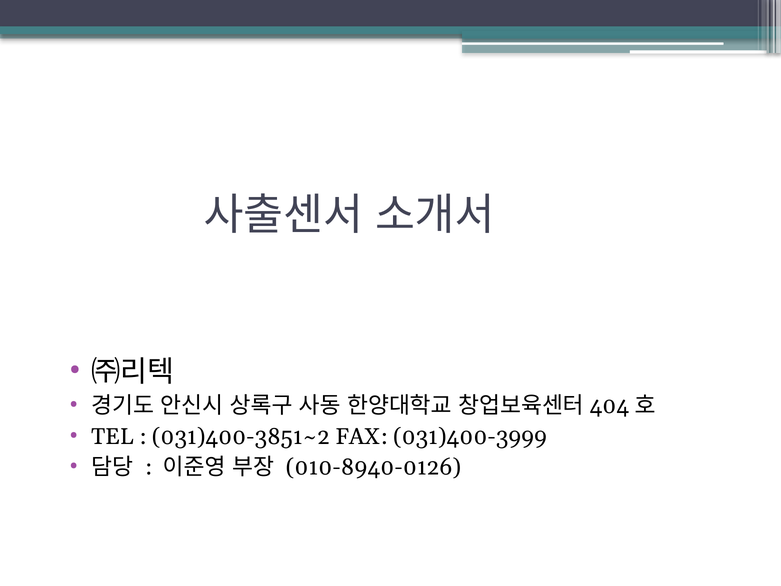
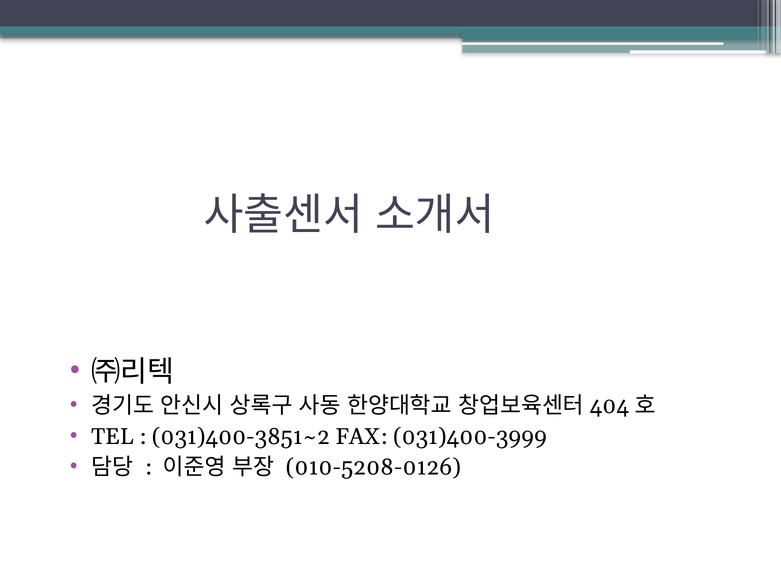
010-8940-0126: 010-8940-0126 -> 010-5208-0126
